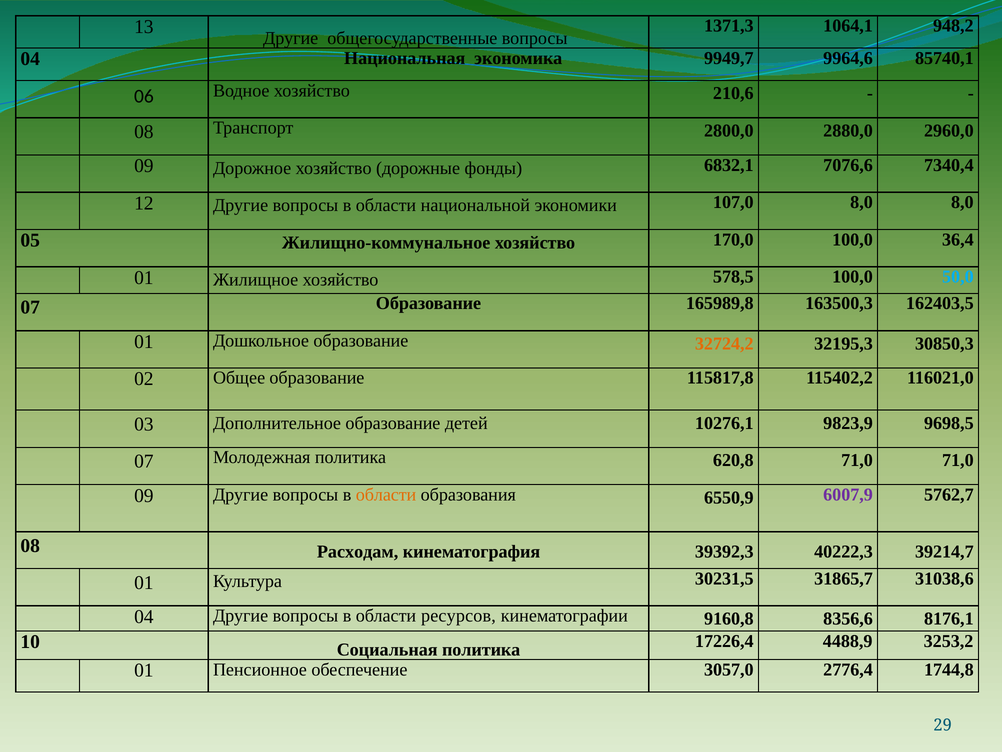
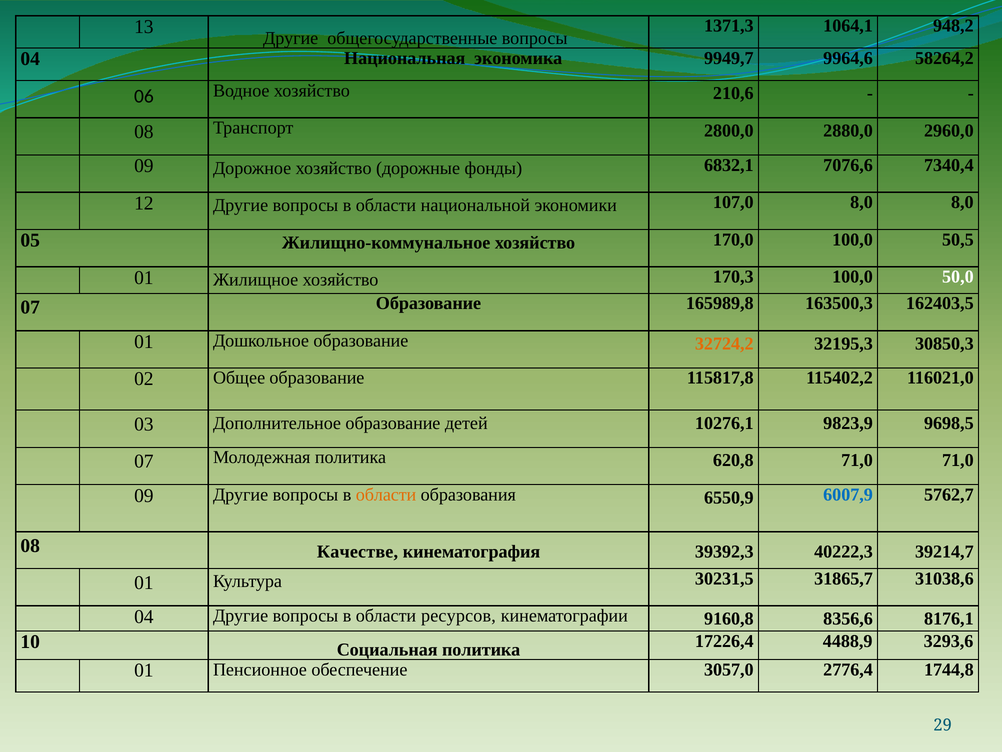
85740,1: 85740,1 -> 58264,2
36,4: 36,4 -> 50,5
578,5: 578,5 -> 170,3
50,0 colour: light blue -> white
6007,9 colour: purple -> blue
Расходам: Расходам -> Качестве
3253,2: 3253,2 -> 3293,6
